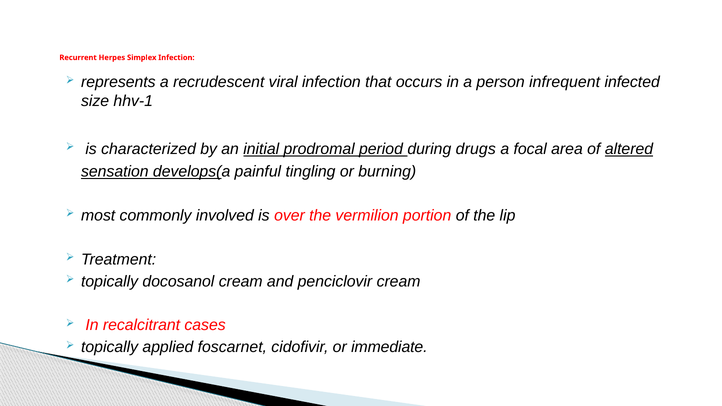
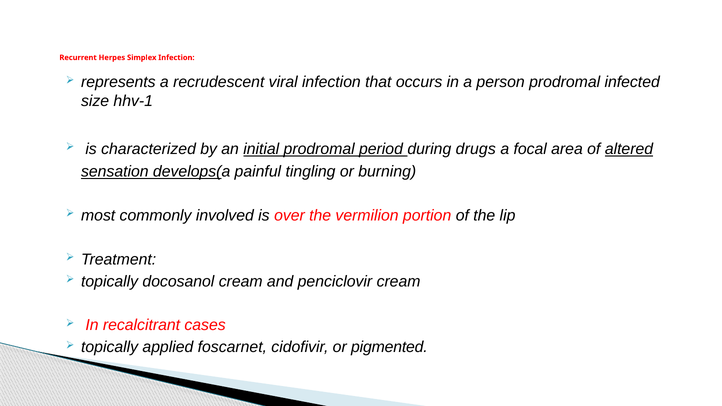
person infrequent: infrequent -> prodromal
immediate: immediate -> pigmented
